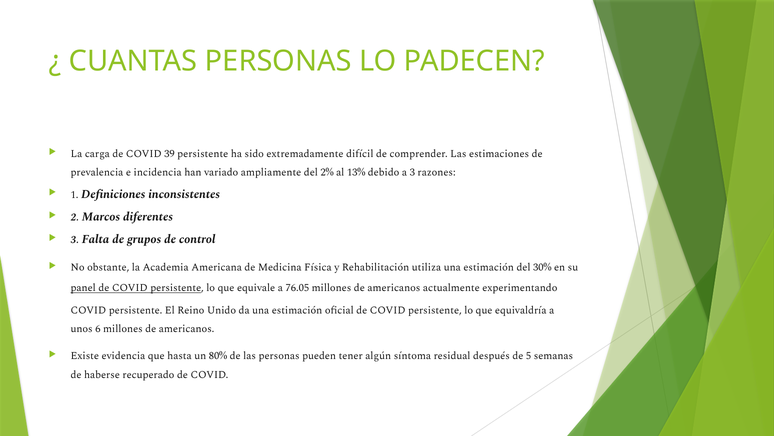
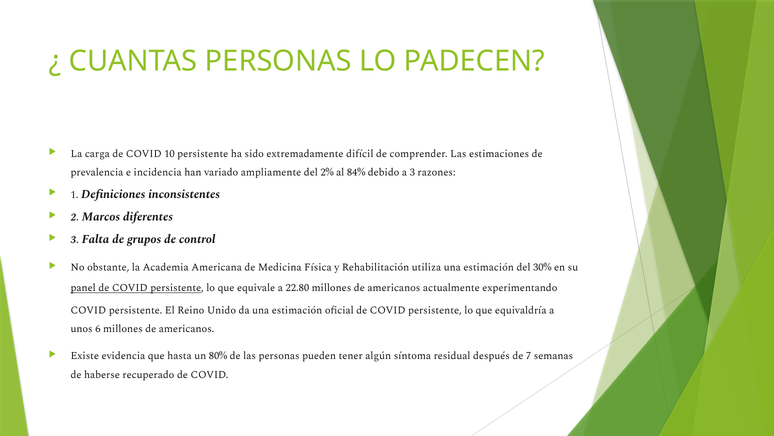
39: 39 -> 10
13%: 13% -> 84%
76.05: 76.05 -> 22.80
5: 5 -> 7
